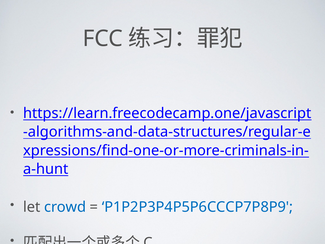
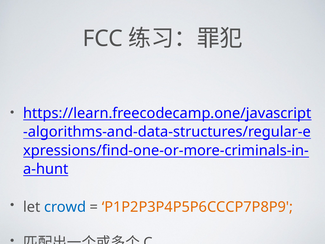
P1P2P3P4P5P6CCCP7P8P9 colour: blue -> orange
